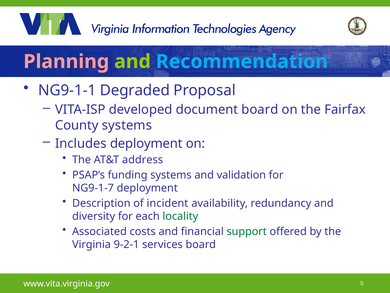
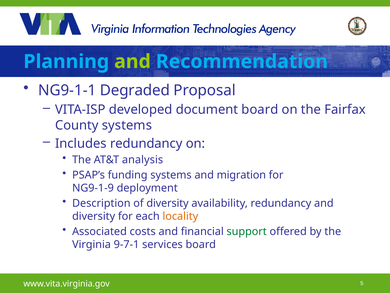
Planning colour: pink -> light blue
Includes deployment: deployment -> redundancy
address: address -> analysis
validation: validation -> migration
NG9-1-7: NG9-1-7 -> NG9-1-9
of incident: incident -> diversity
locality colour: green -> orange
9-2-1: 9-2-1 -> 9-7-1
